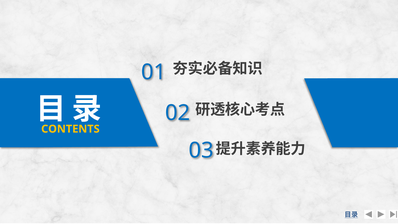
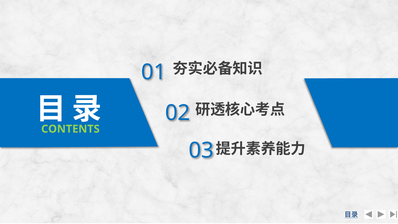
CONTENTS colour: yellow -> light green
